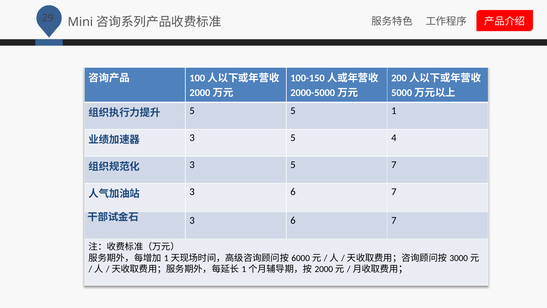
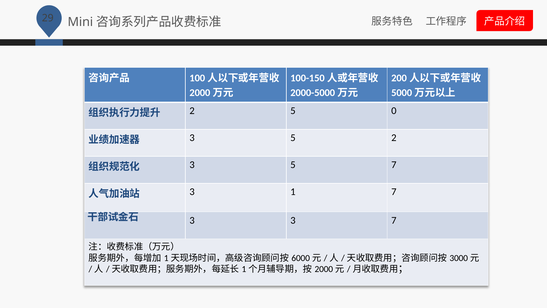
5 at (192, 111): 5 -> 2
1: 1 -> 0
5 4: 4 -> 2
6 at (293, 191): 6 -> 1
6 at (293, 220): 6 -> 3
